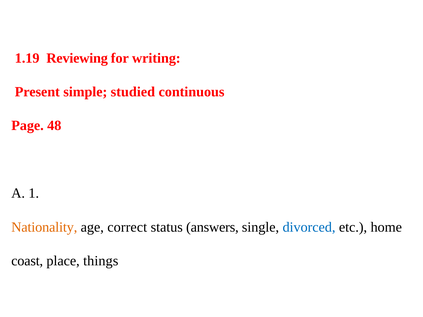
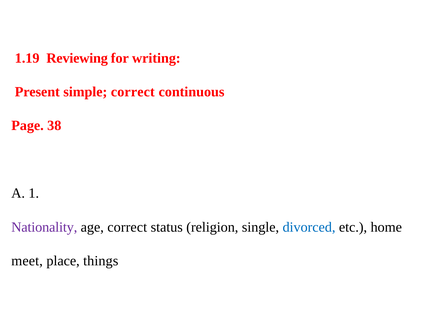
simple studied: studied -> correct
48: 48 -> 38
Nationality colour: orange -> purple
answers: answers -> religion
coast: coast -> meet
